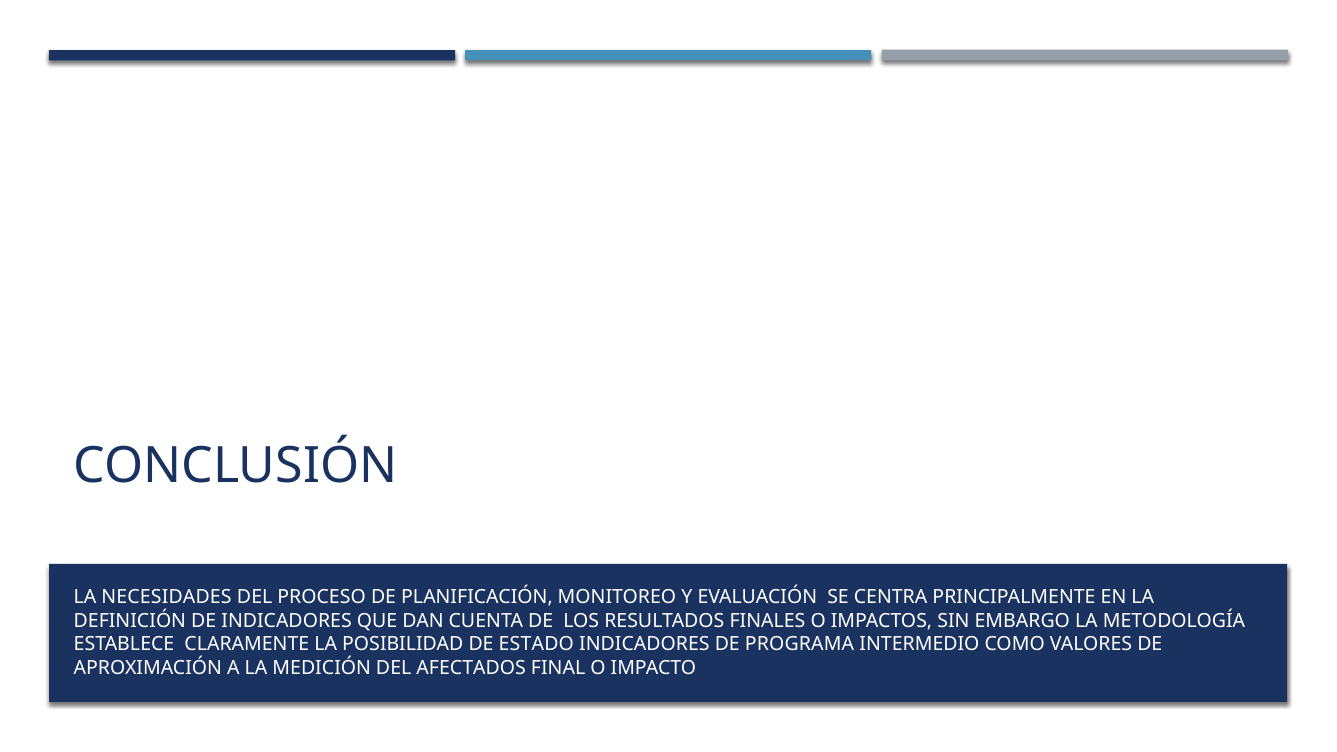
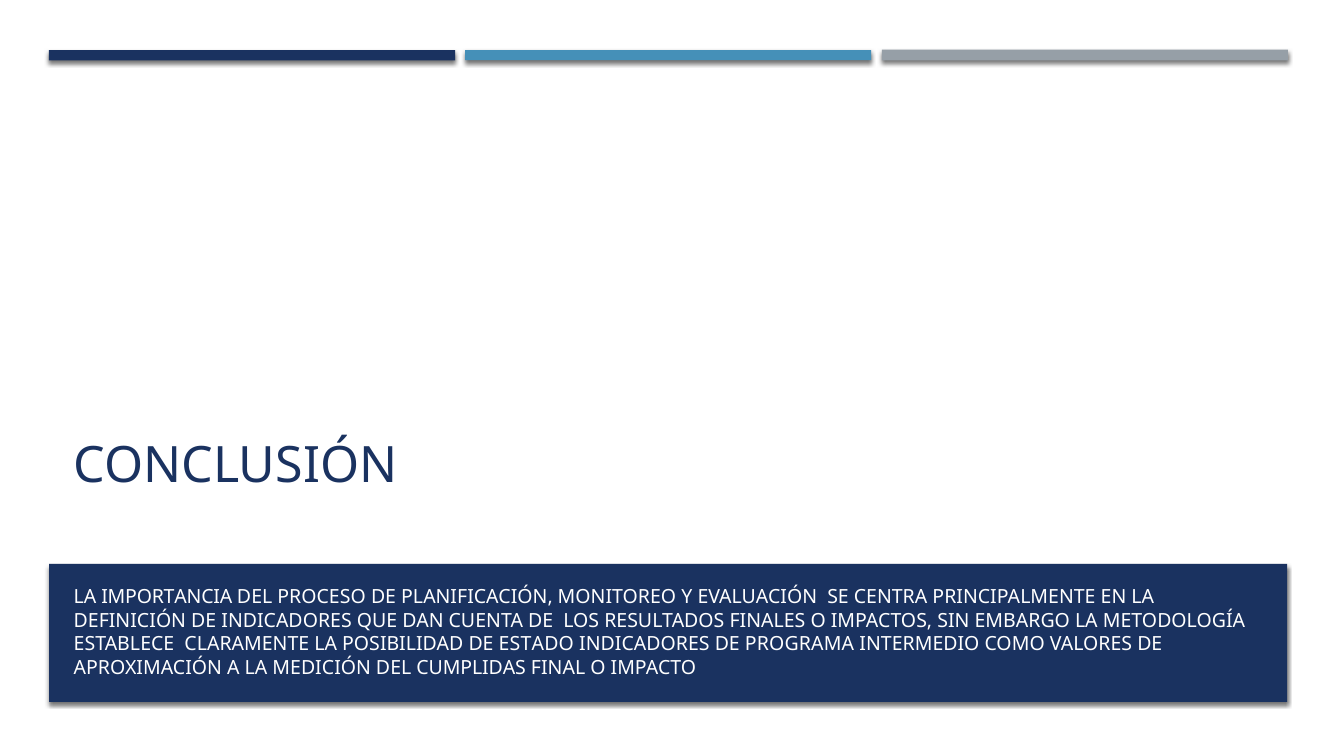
NECESIDADES: NECESIDADES -> IMPORTANCIA
AFECTADOS: AFECTADOS -> CUMPLIDAS
